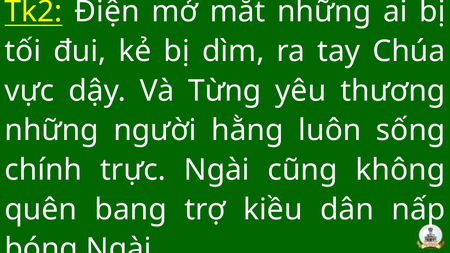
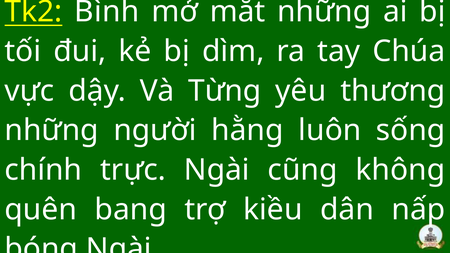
Điện: Điện -> Bình
